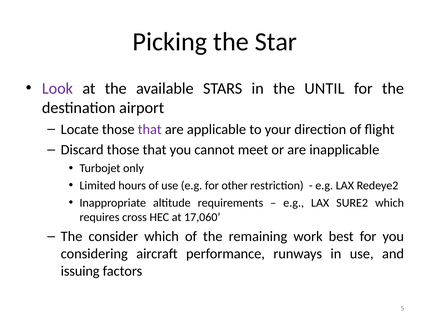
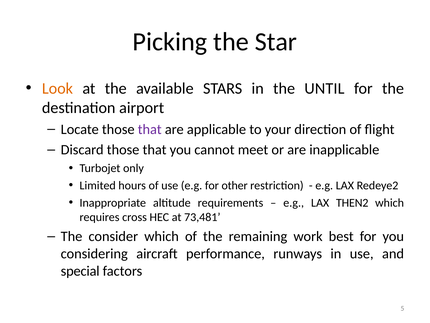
Look colour: purple -> orange
SURE2: SURE2 -> THEN2
17,060: 17,060 -> 73,481
issuing: issuing -> special
